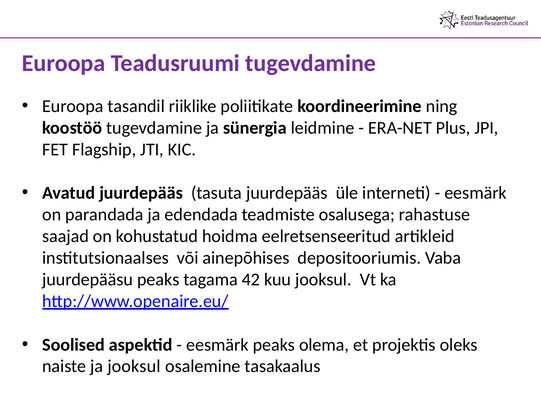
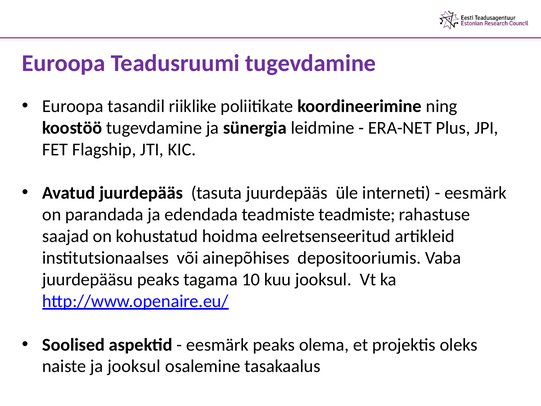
teadmiste osalusega: osalusega -> teadmiste
42: 42 -> 10
